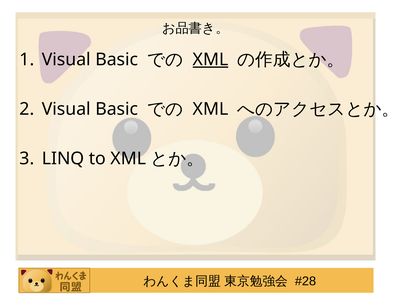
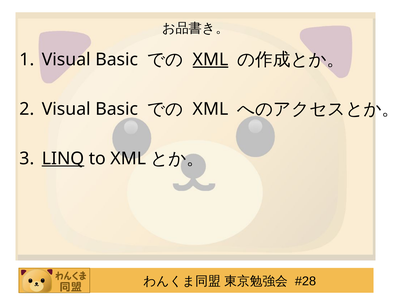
LINQ underline: none -> present
